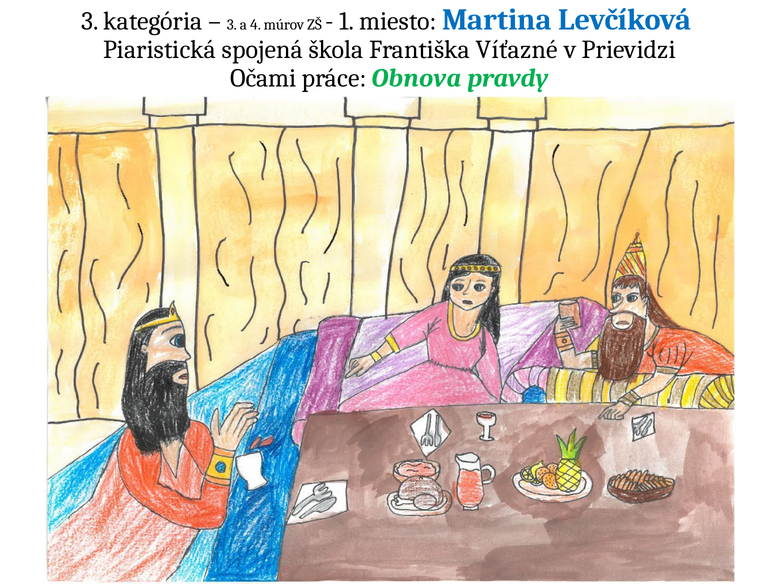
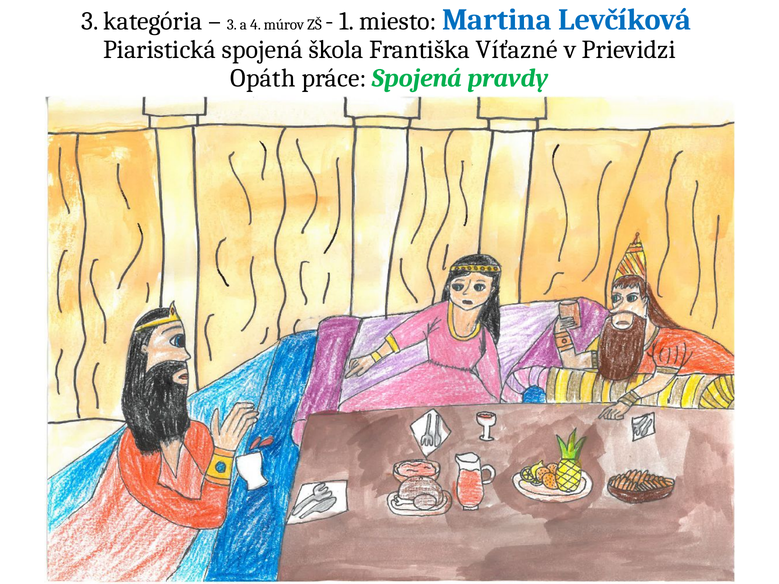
Očami: Očami -> Opáth
práce Obnova: Obnova -> Spojená
